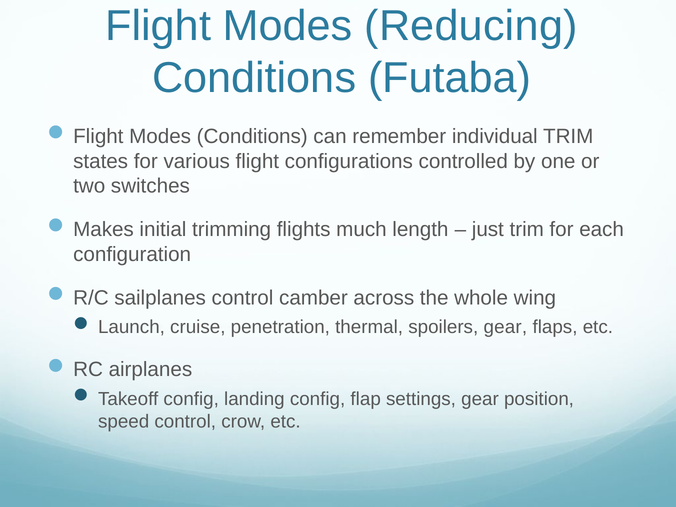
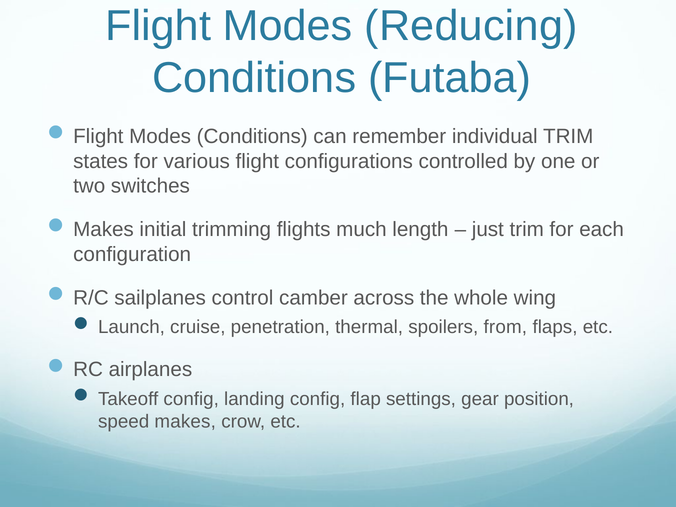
spoilers gear: gear -> from
speed control: control -> makes
